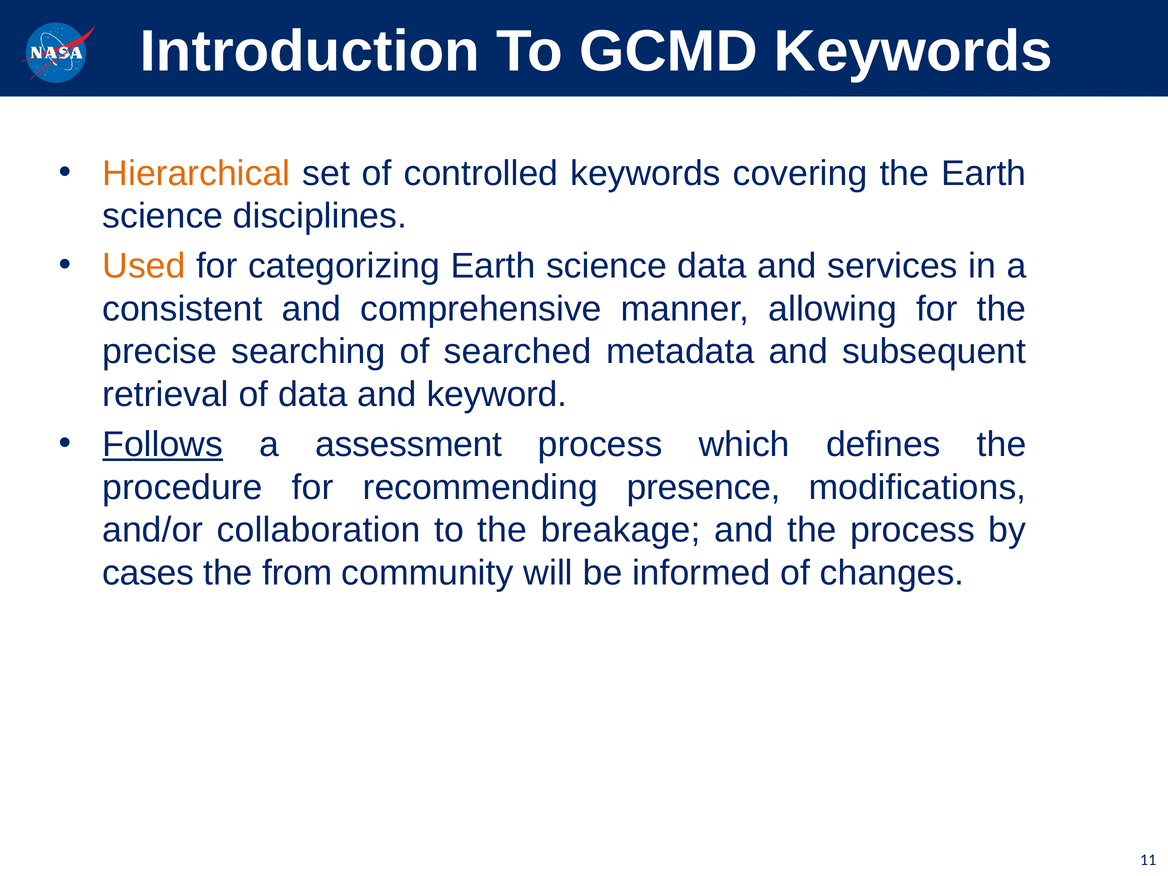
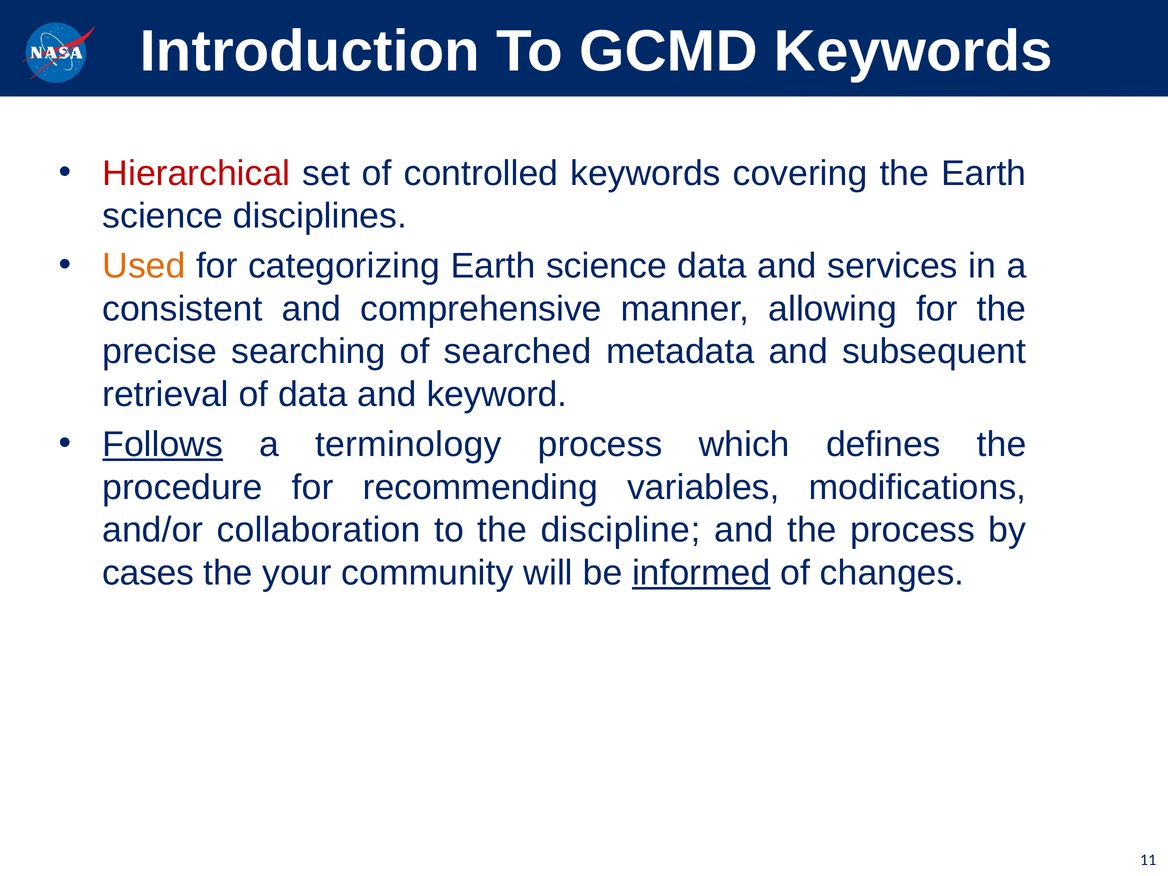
Hierarchical colour: orange -> red
assessment: assessment -> terminology
presence: presence -> variables
breakage: breakage -> discipline
from: from -> your
informed underline: none -> present
